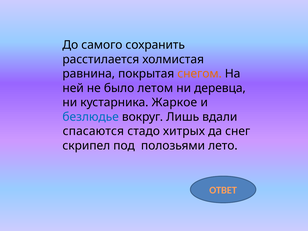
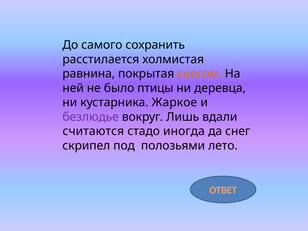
летом: летом -> птицы
безлюдье colour: blue -> purple
спасаются: спасаются -> считаются
хитрых: хитрых -> иногда
